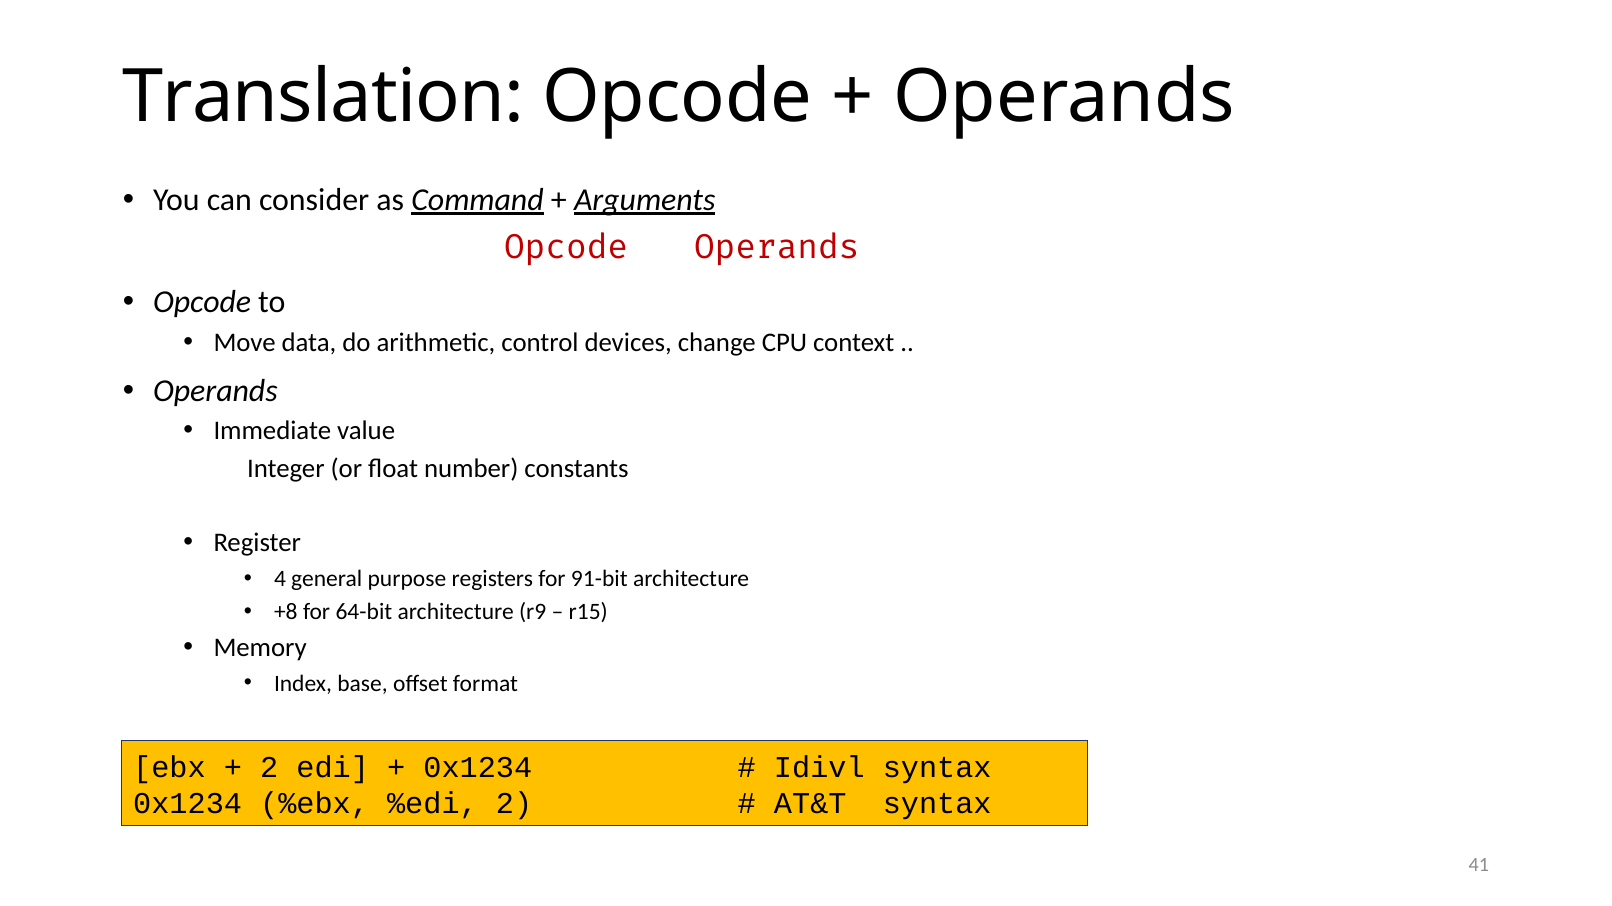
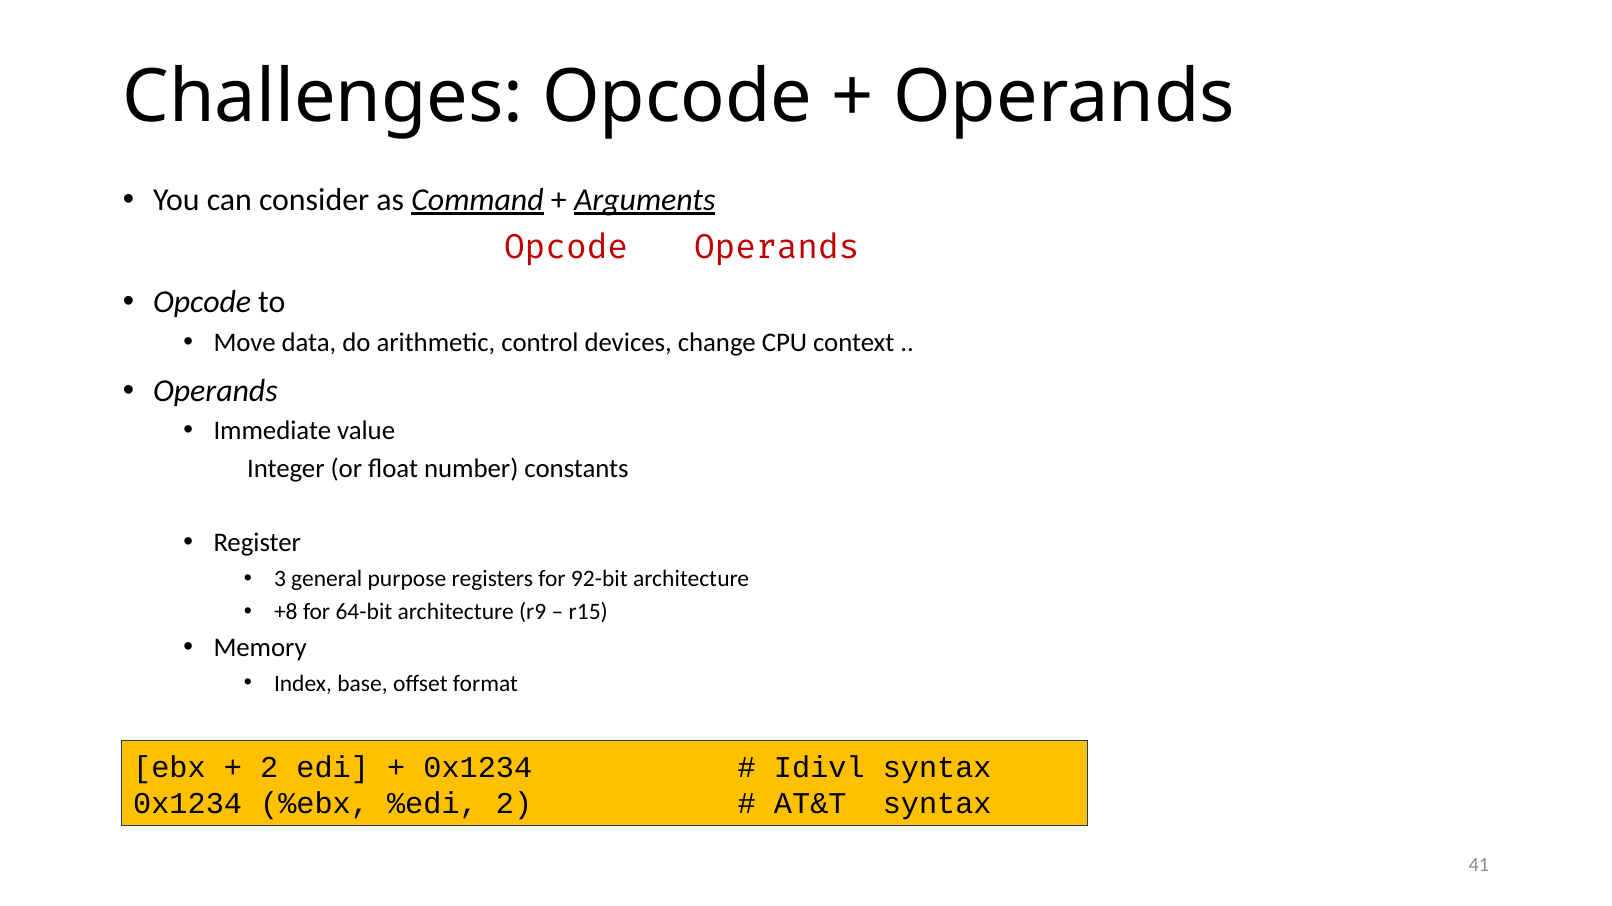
Translation: Translation -> Challenges
4: 4 -> 3
91-bit: 91-bit -> 92-bit
